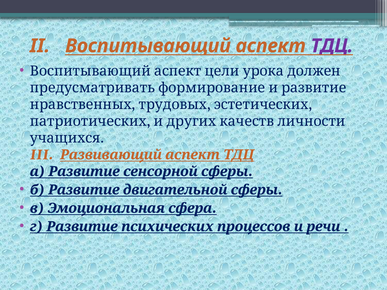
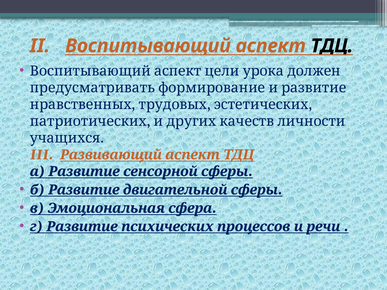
ТДЦ at (332, 46) colour: purple -> black
